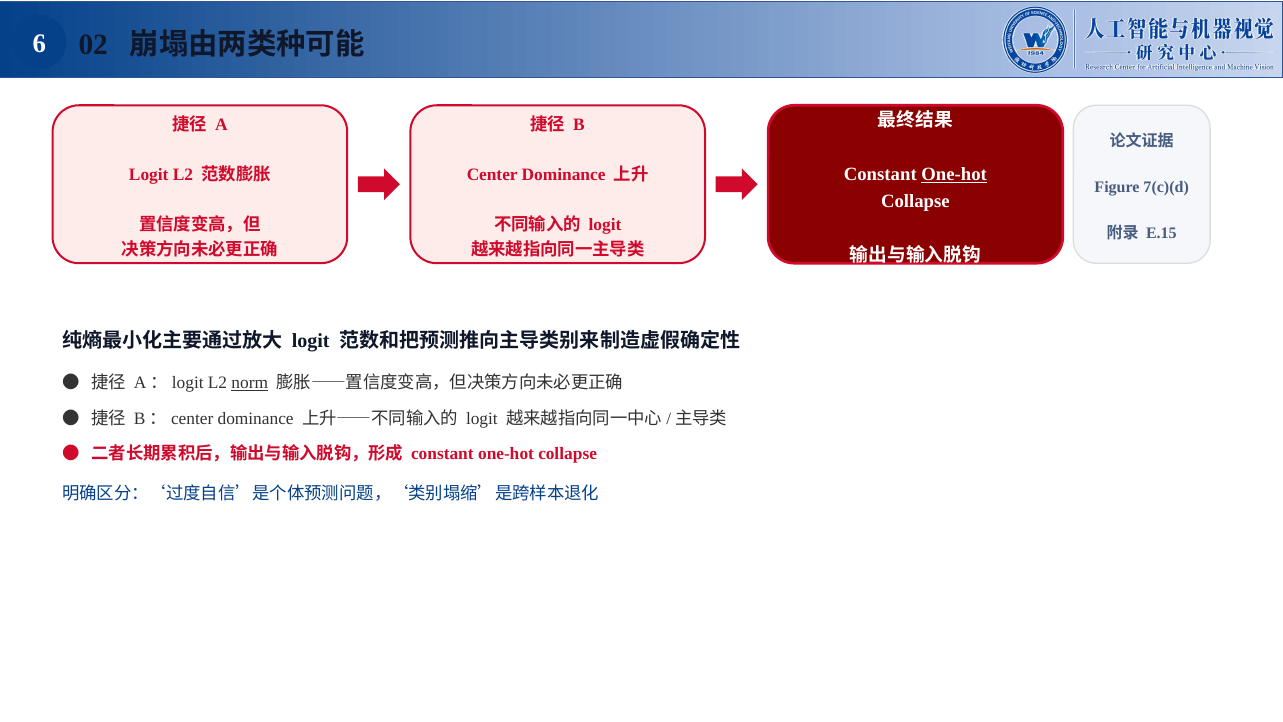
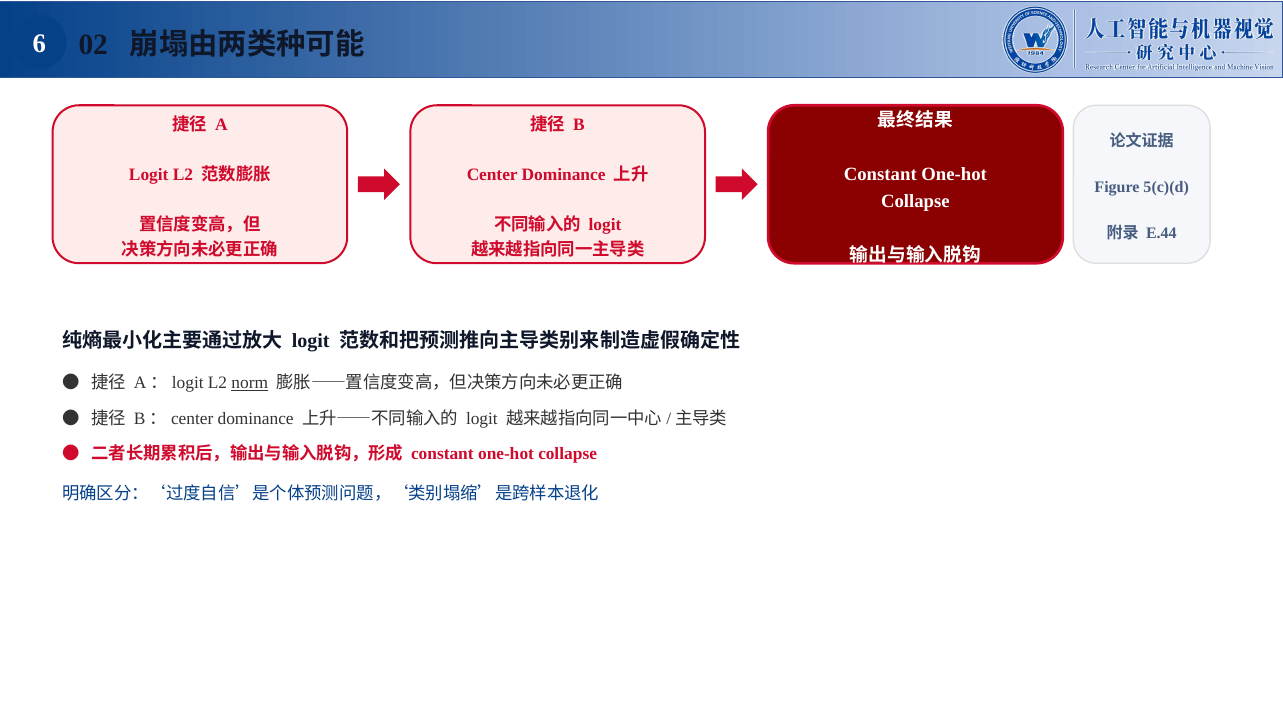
One-hot at (954, 174) underline: present -> none
7(c)(d: 7(c)(d -> 5(c)(d
E.15: E.15 -> E.44
